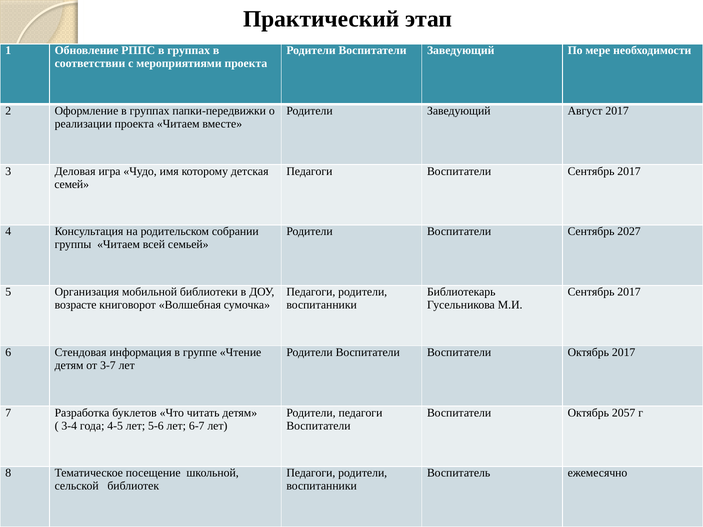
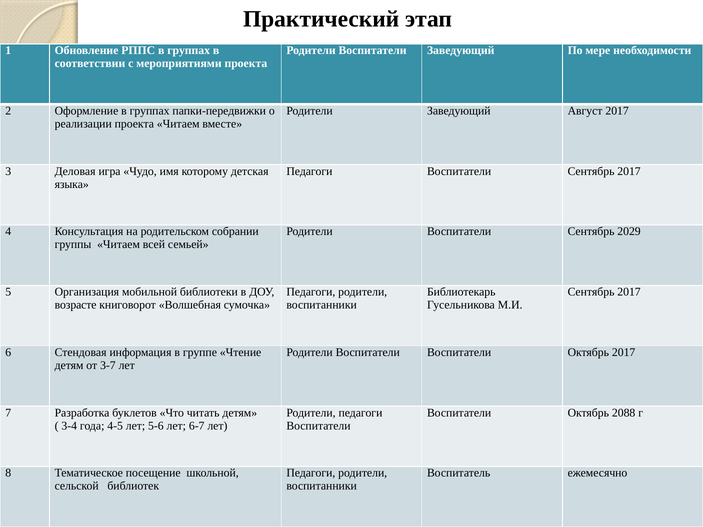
семей: семей -> языка
2027: 2027 -> 2029
2057: 2057 -> 2088
